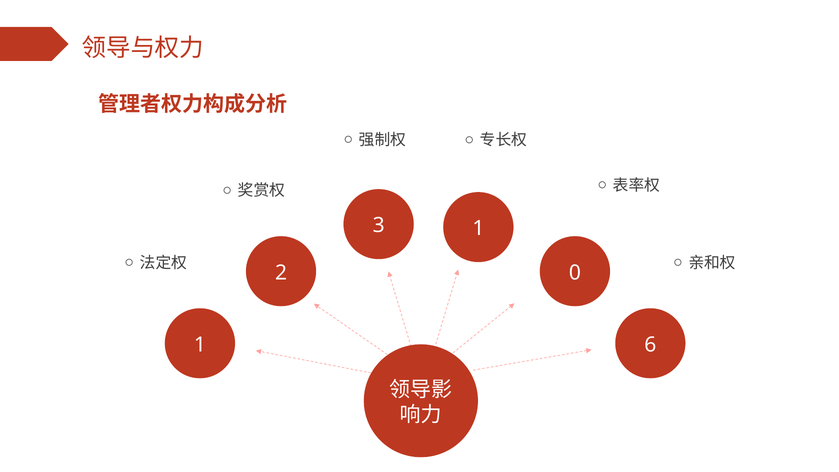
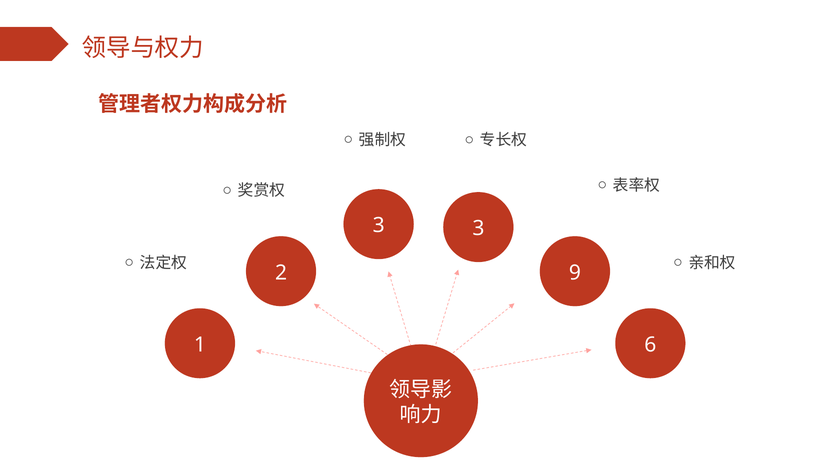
3 1: 1 -> 3
0: 0 -> 9
